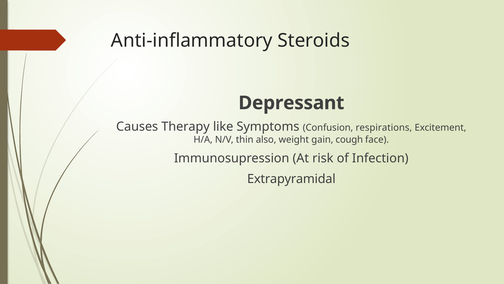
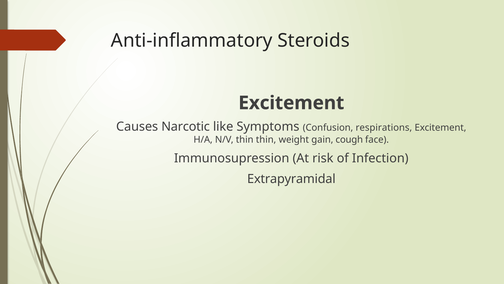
Depressant at (291, 103): Depressant -> Excitement
Therapy: Therapy -> Narcotic
thin also: also -> thin
